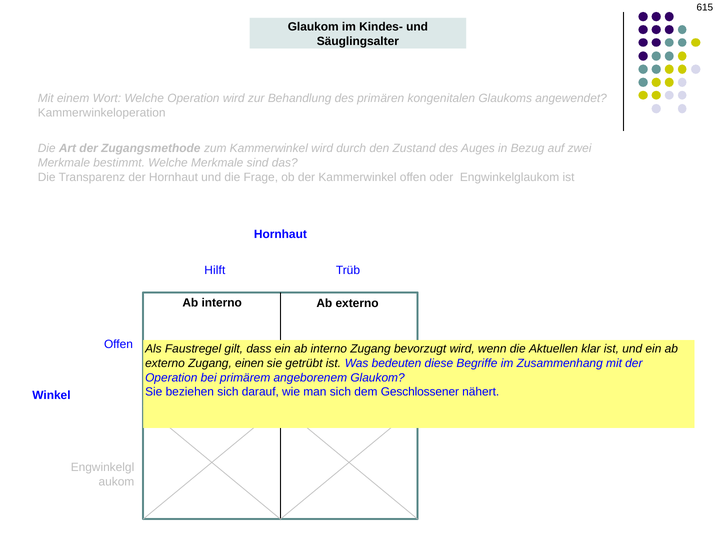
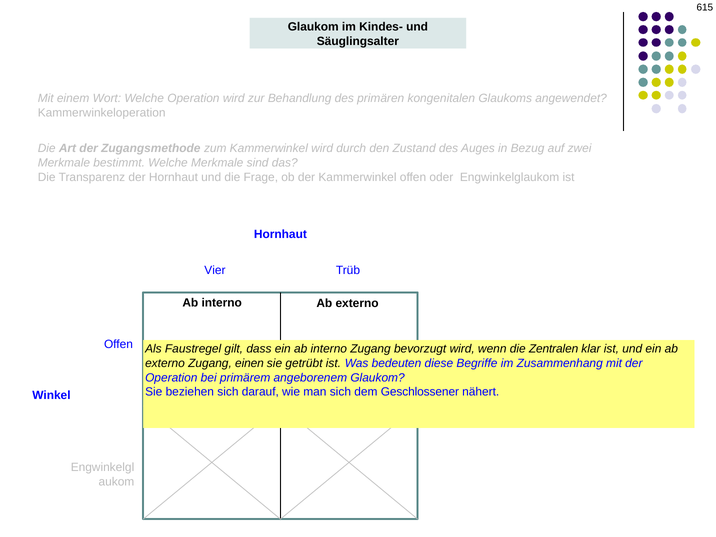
Hilft: Hilft -> Vier
Aktuellen: Aktuellen -> Zentralen
